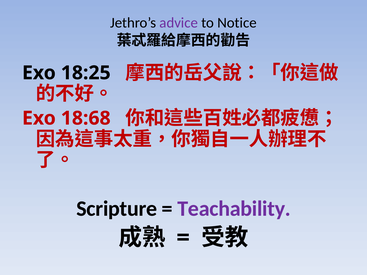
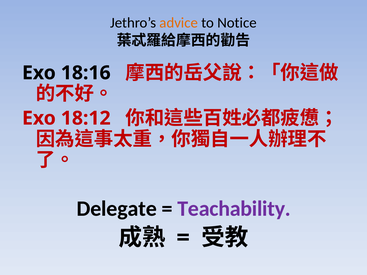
advice colour: purple -> orange
18:25: 18:25 -> 18:16
18:68: 18:68 -> 18:12
Scripture: Scripture -> Delegate
